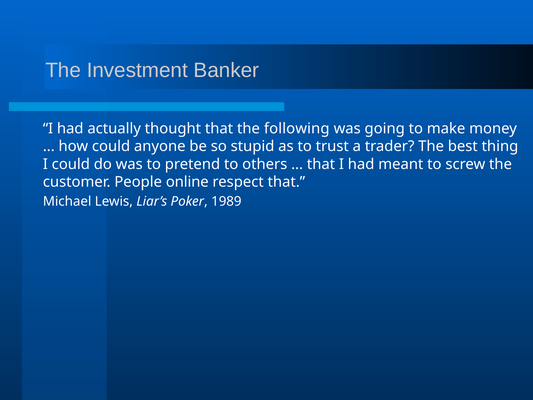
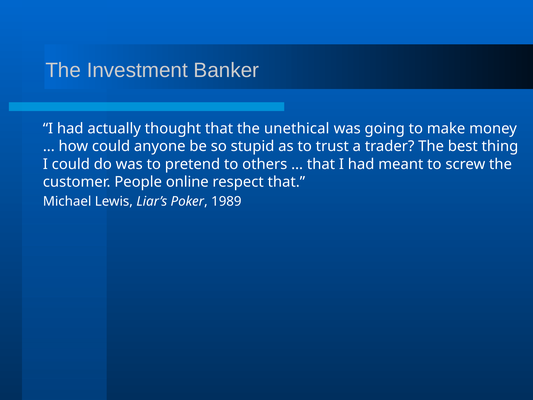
following: following -> unethical
